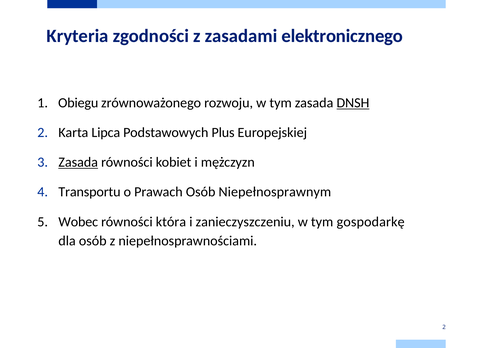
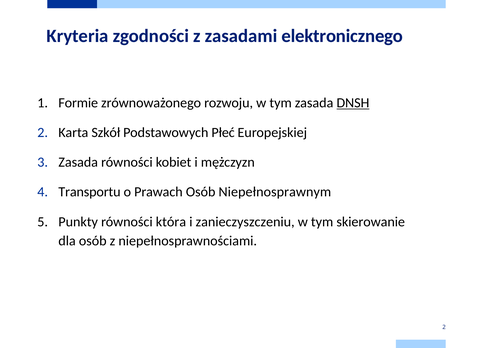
Obiegu: Obiegu -> Formie
Lipca: Lipca -> Szkół
Plus: Plus -> Płeć
Zasada at (78, 163) underline: present -> none
Wobec: Wobec -> Punkty
gospodarkę: gospodarkę -> skierowanie
